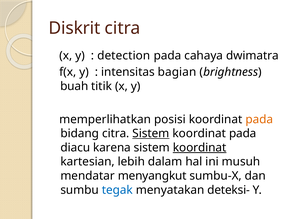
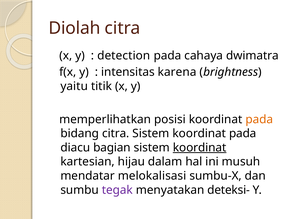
Diskrit: Diskrit -> Diolah
bagian: bagian -> karena
buah: buah -> yaitu
Sistem at (151, 133) underline: present -> none
karena: karena -> bagian
lebih: lebih -> hijau
menyangkut: menyangkut -> melokalisasi
tegak colour: blue -> purple
